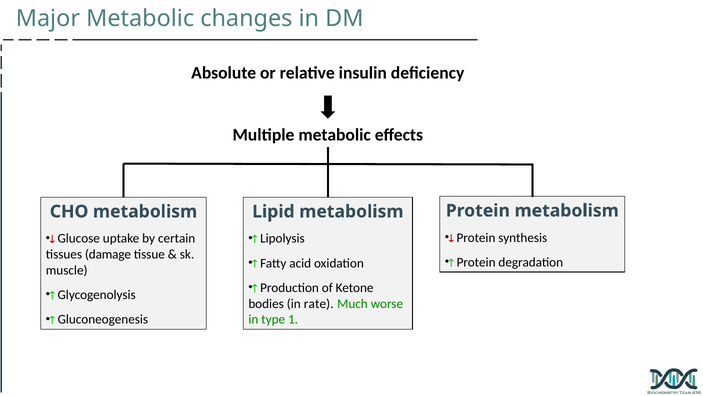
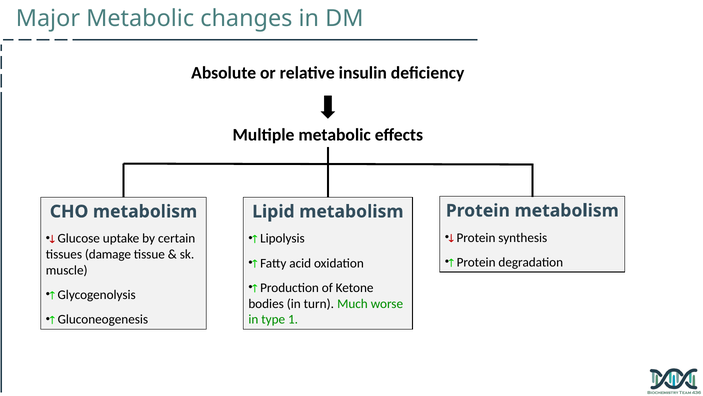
rate: rate -> turn
